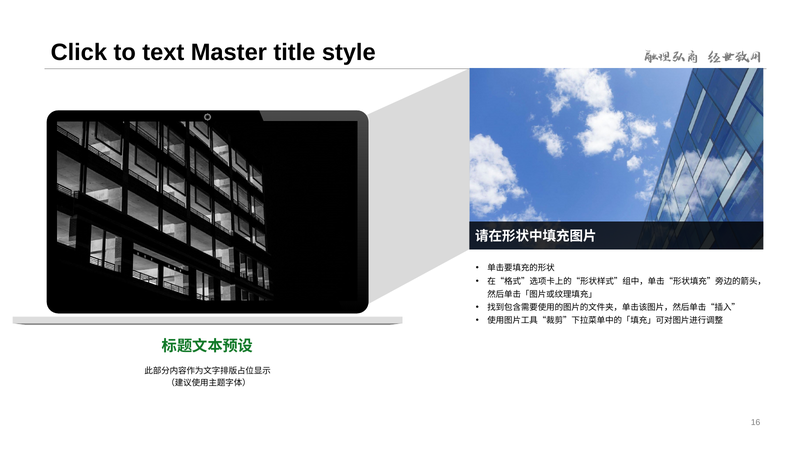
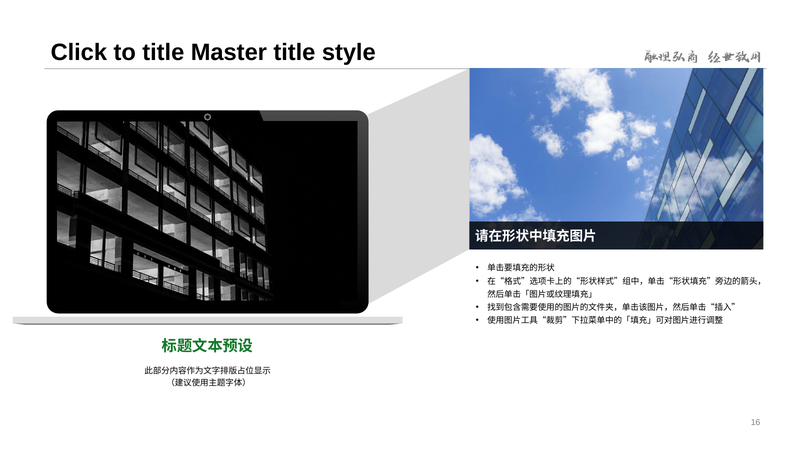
to text: text -> title
